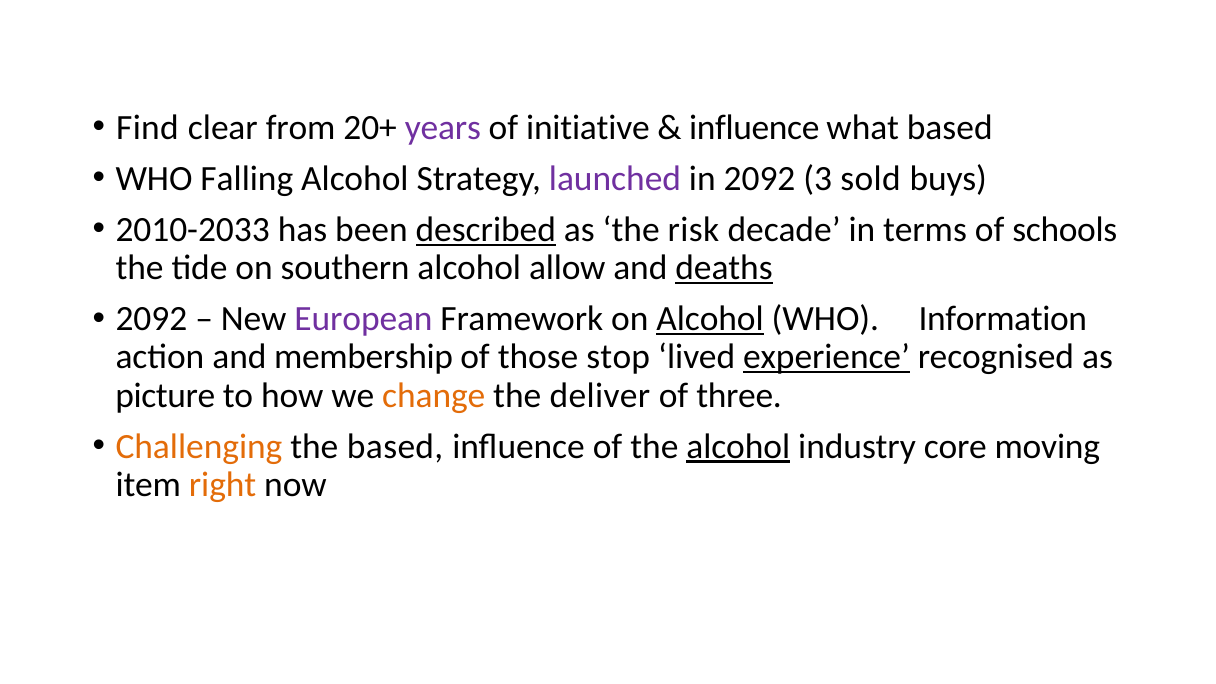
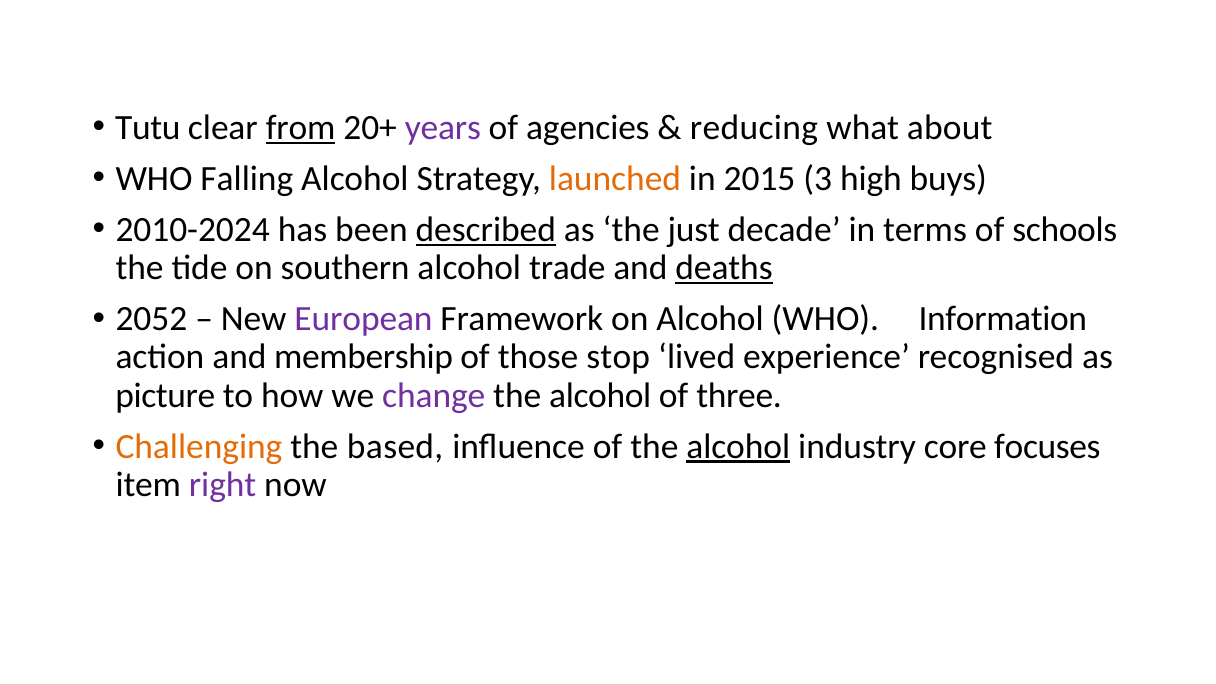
Find: Find -> Tutu
from underline: none -> present
initiative: initiative -> agencies
influence at (754, 127): influence -> reducing
what based: based -> about
launched colour: purple -> orange
in 2092: 2092 -> 2015
sold: sold -> high
2010-2033: 2010-2033 -> 2010-2024
risk: risk -> just
allow: allow -> trade
2092 at (151, 319): 2092 -> 2052
Alcohol at (710, 319) underline: present -> none
experience underline: present -> none
change colour: orange -> purple
deliver at (600, 395): deliver -> alcohol
moving: moving -> focuses
right colour: orange -> purple
